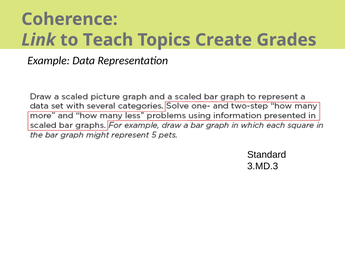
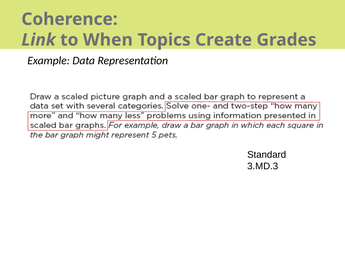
Teach: Teach -> When
